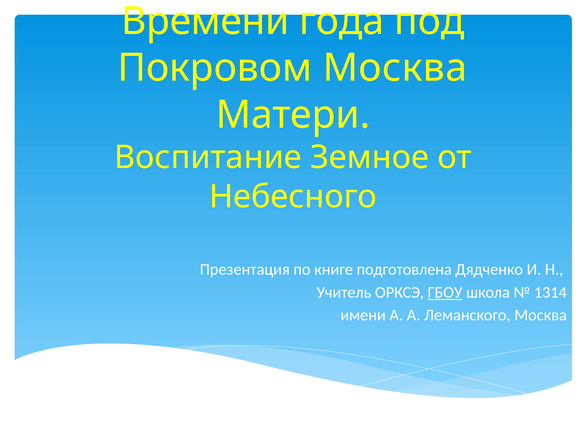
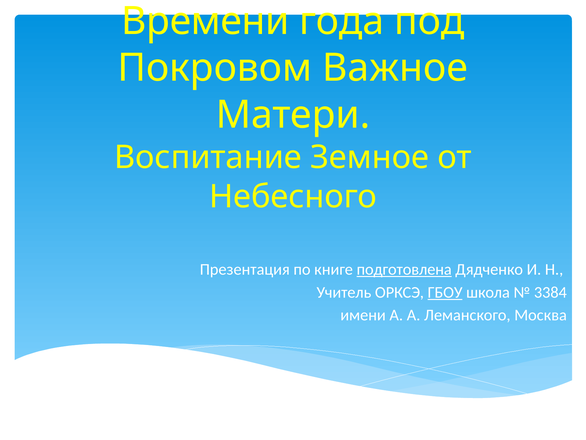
Покровом Москва: Москва -> Важное
подготовлена underline: none -> present
1314: 1314 -> 3384
